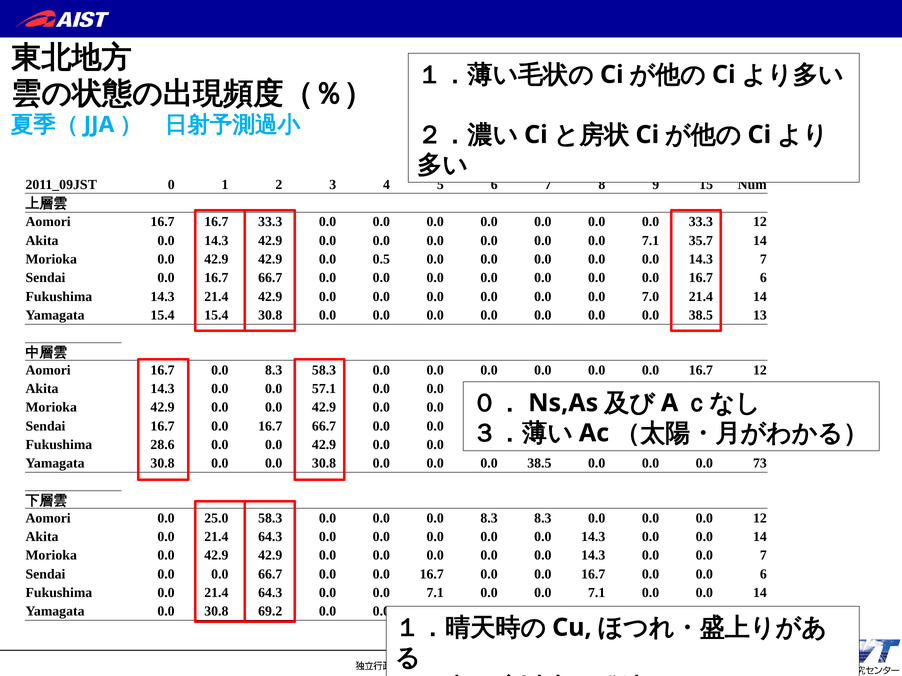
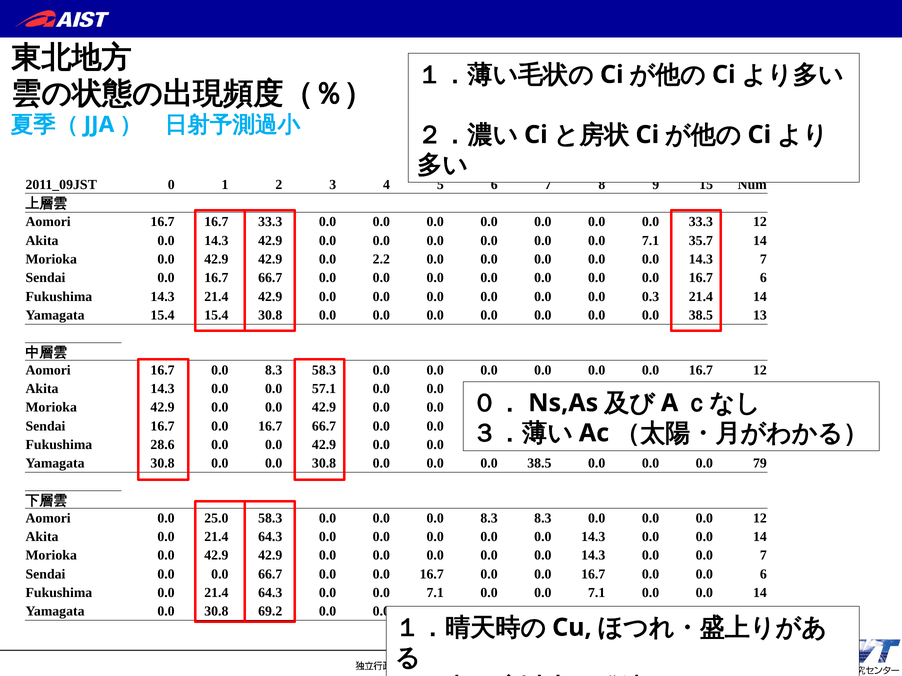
0.5: 0.5 -> 2.2
7.0: 7.0 -> 0.3
73: 73 -> 79
